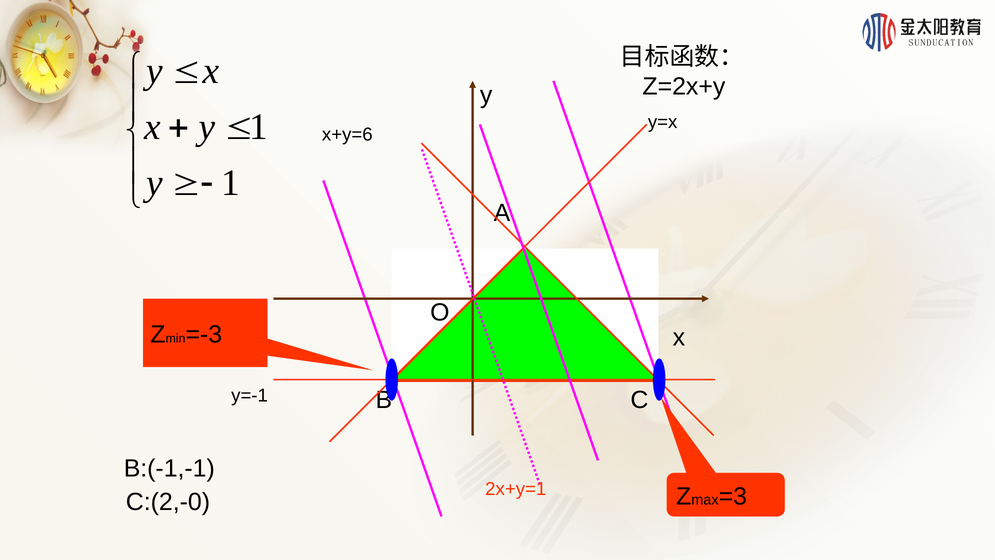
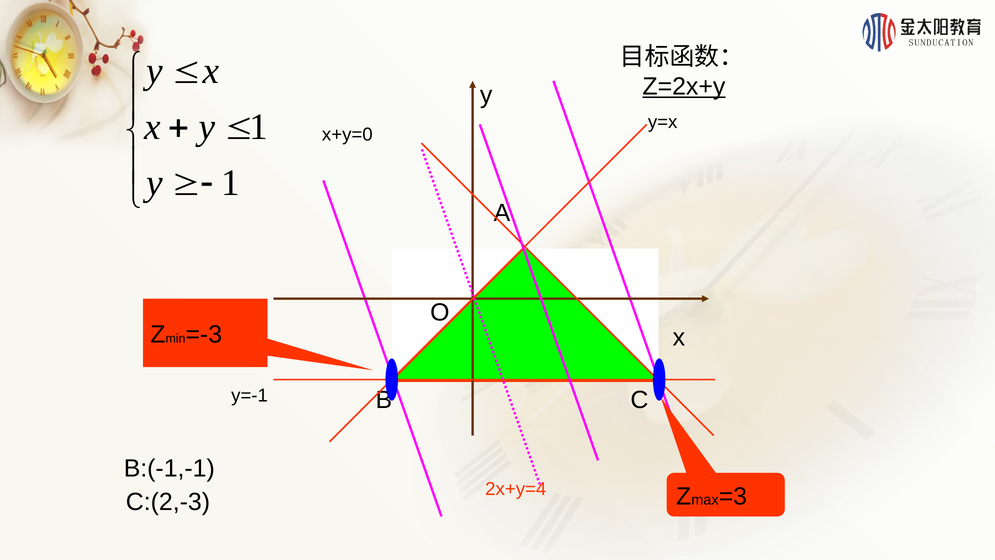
Z=2x+y underline: none -> present
x+y=6: x+y=6 -> x+y=0
2x+y=1: 2x+y=1 -> 2x+y=4
C:(2,-0: C:(2,-0 -> C:(2,-3
